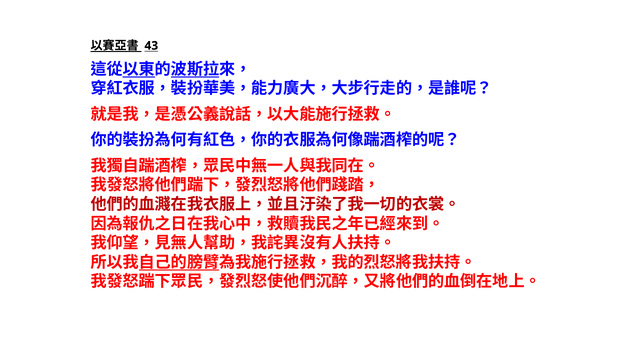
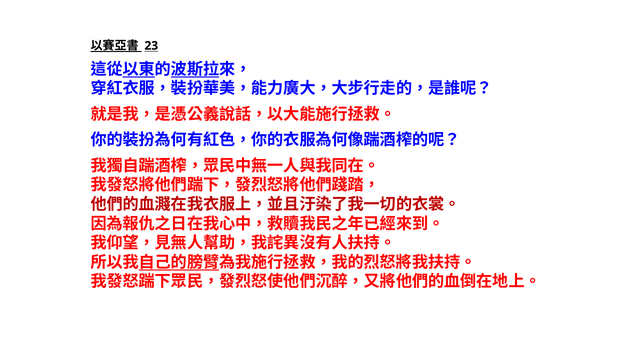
43: 43 -> 23
